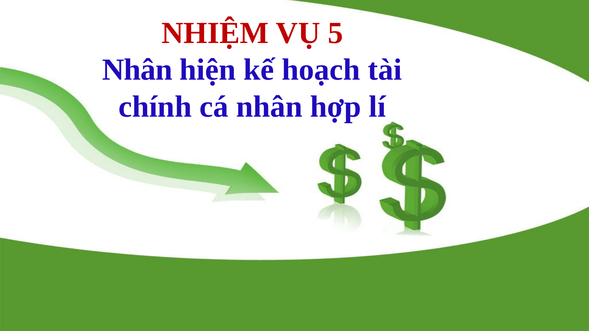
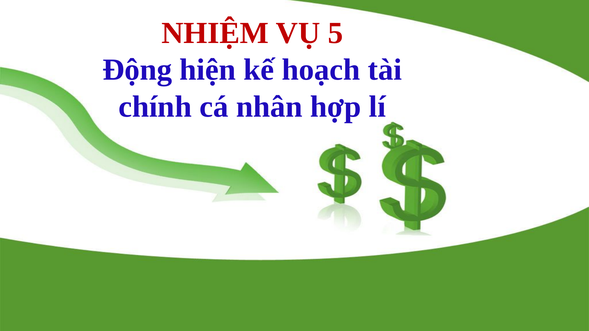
Nhân at (137, 70): Nhân -> Động
